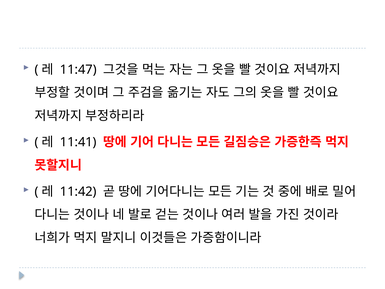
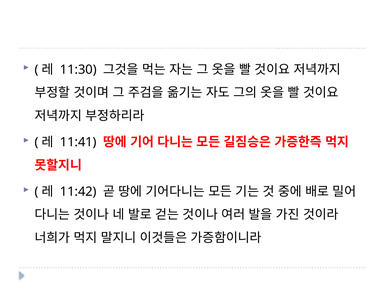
11:47: 11:47 -> 11:30
